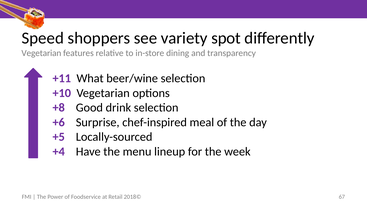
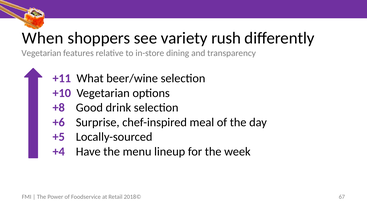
Speed: Speed -> When
spot: spot -> rush
